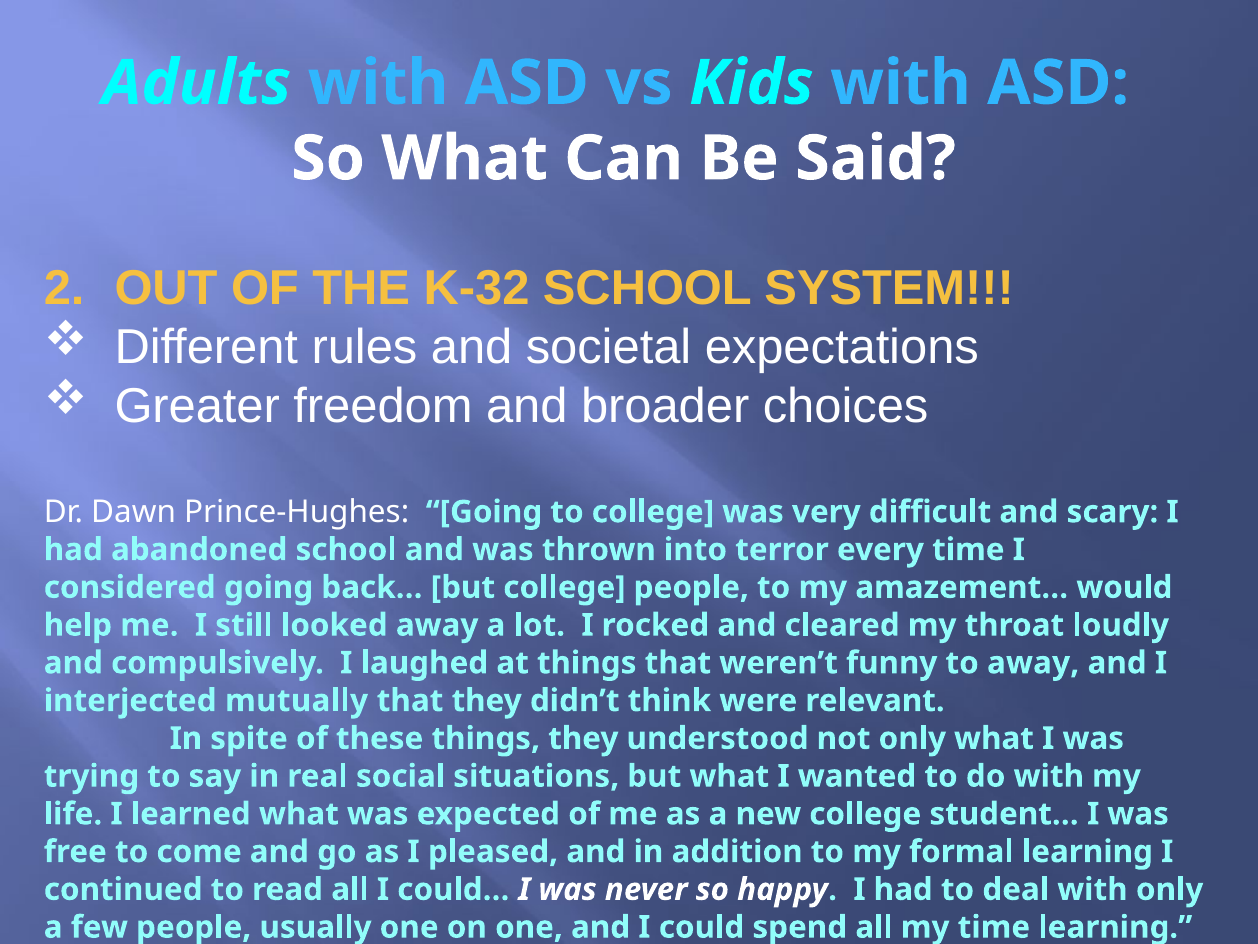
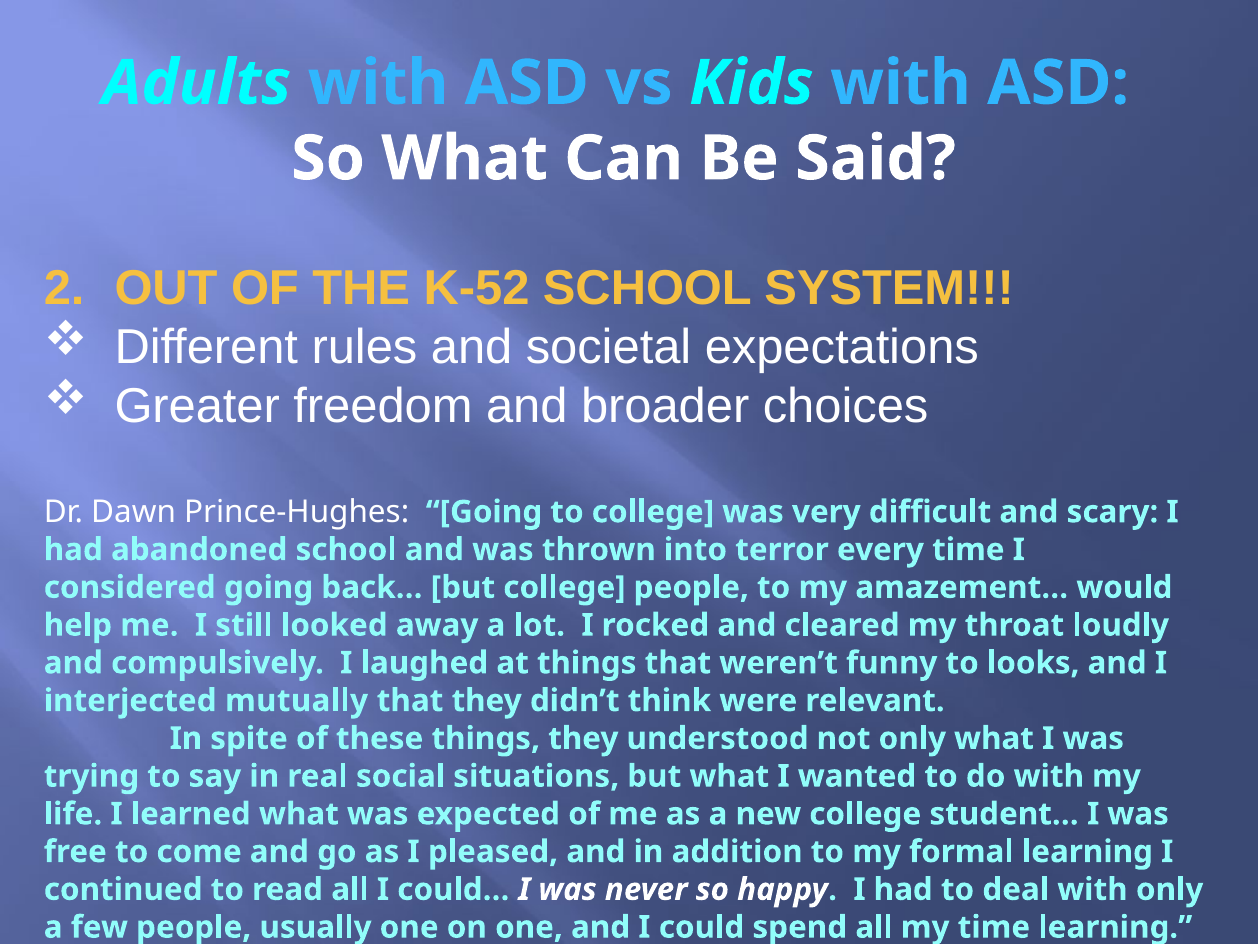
K-32: K-32 -> K-52
to away: away -> looks
